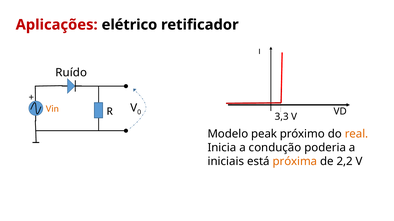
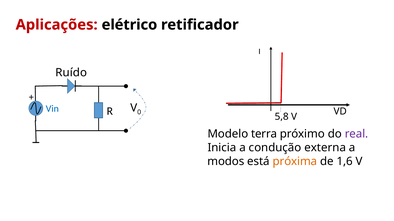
Vin colour: orange -> blue
3,3: 3,3 -> 5,8
peak: peak -> terra
real colour: orange -> purple
poderia: poderia -> externa
iniciais: iniciais -> modos
2,2: 2,2 -> 1,6
